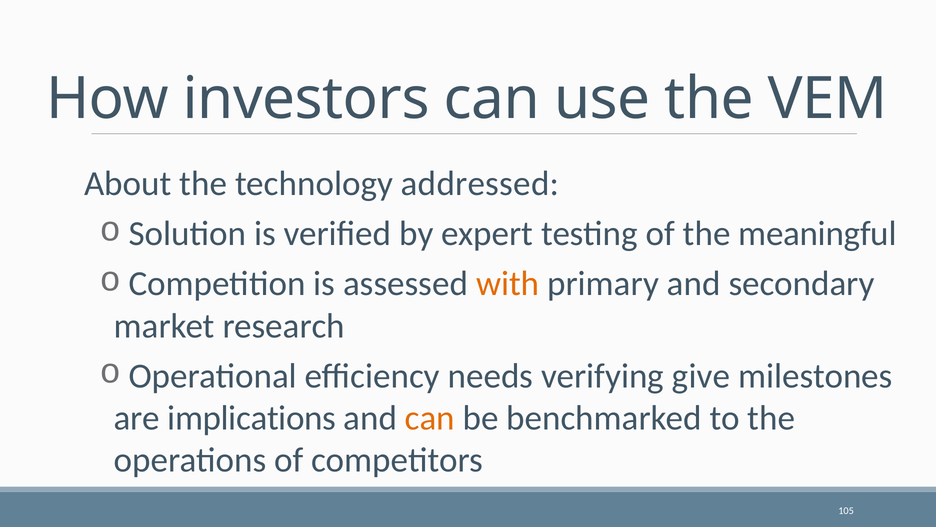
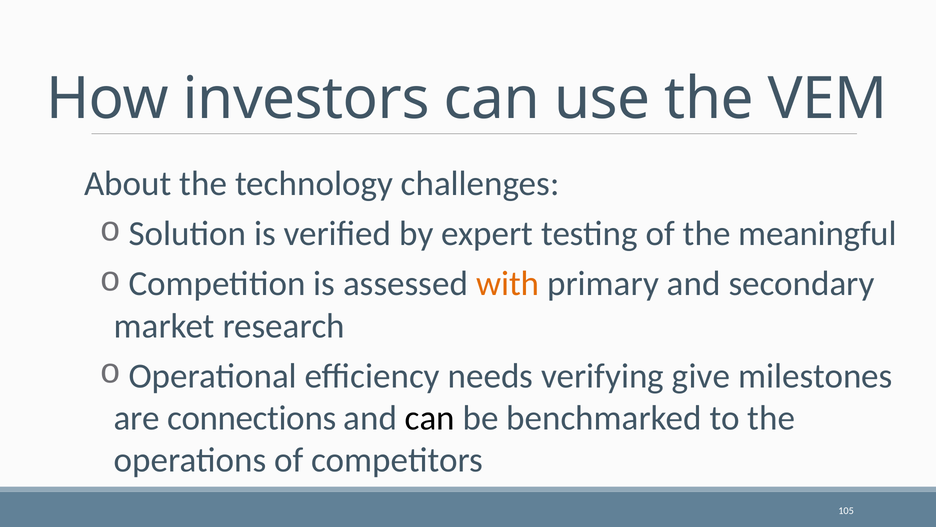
addressed: addressed -> challenges
implications: implications -> connections
can at (430, 418) colour: orange -> black
